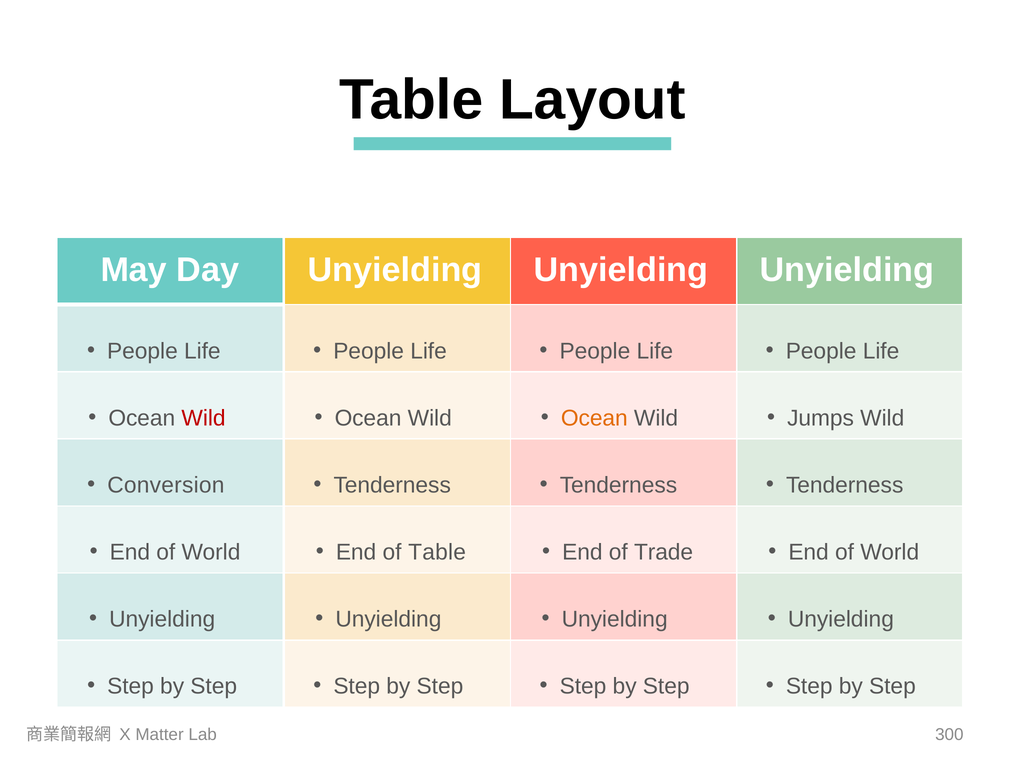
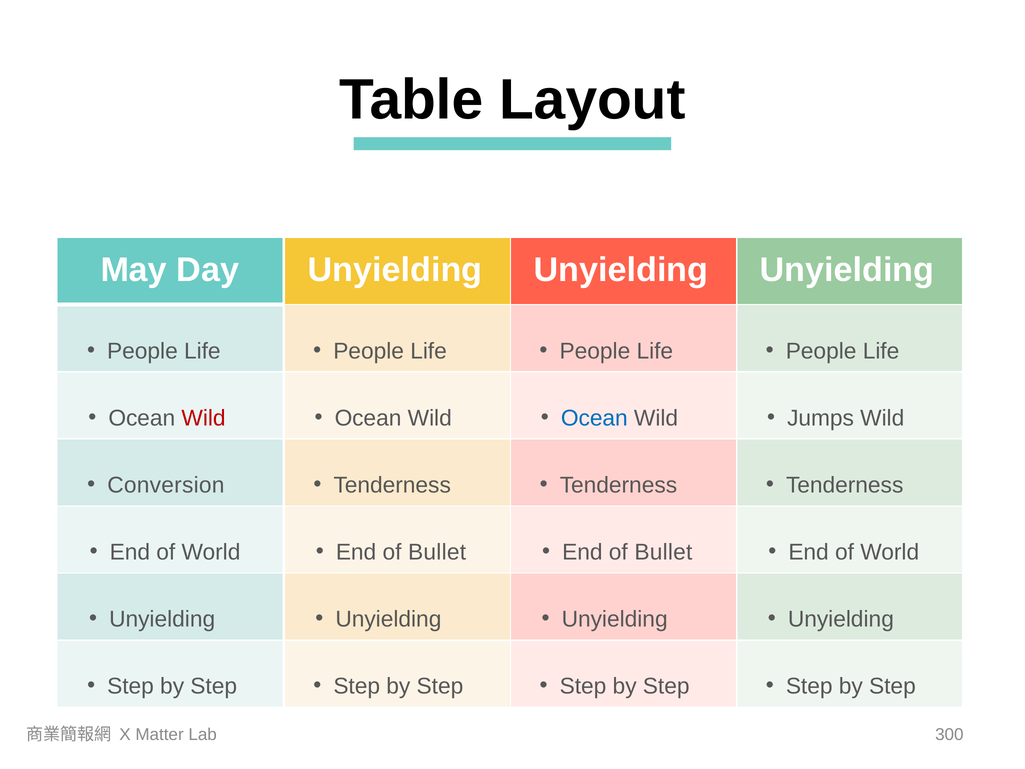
Ocean at (594, 418) colour: orange -> blue
Table at (437, 552): Table -> Bullet
Trade at (664, 552): Trade -> Bullet
